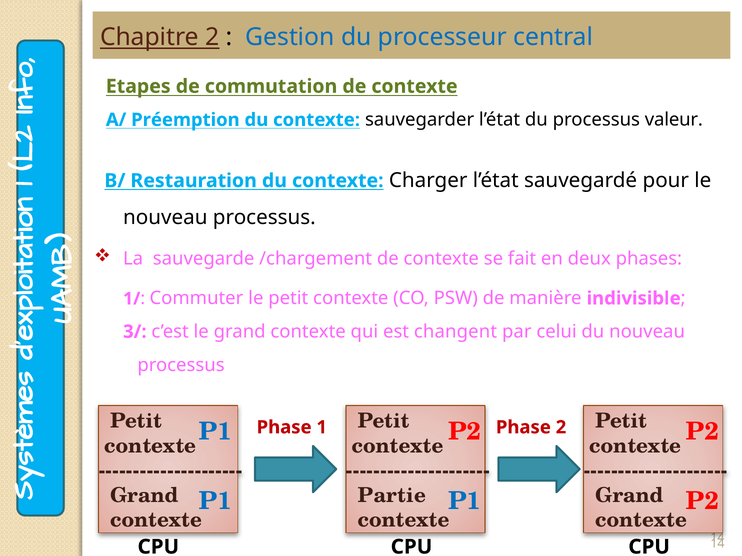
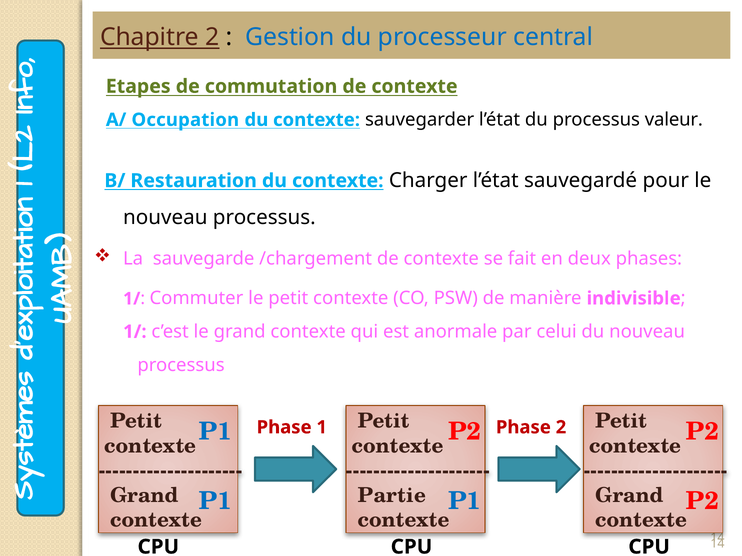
Préemption: Préemption -> Occupation
3/ at (135, 332): 3/ -> 1/
changent: changent -> anormale
